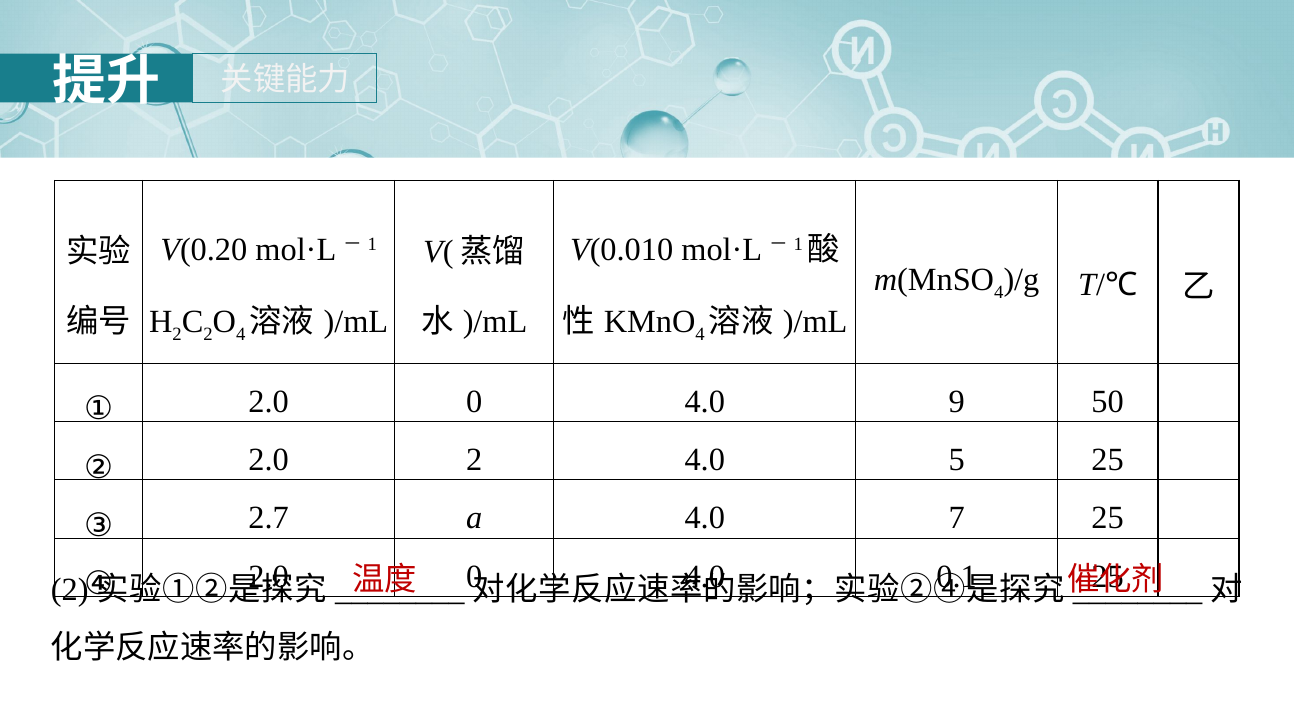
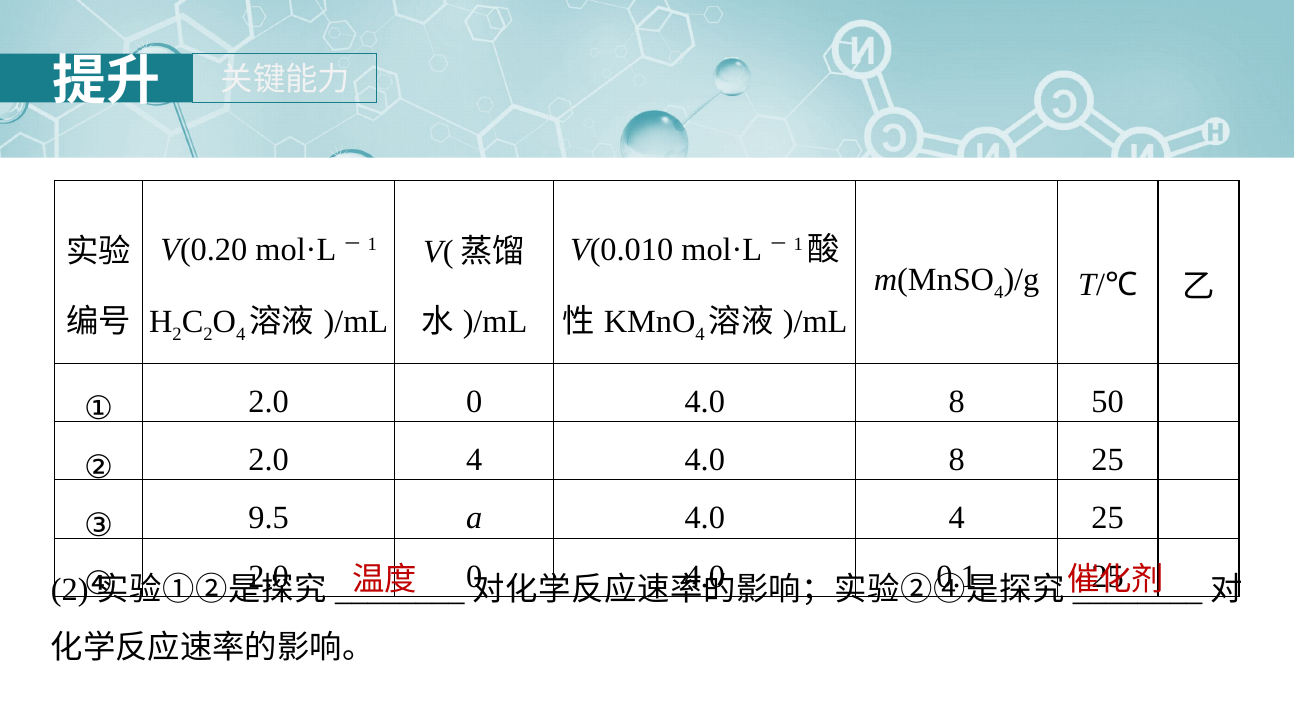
0 4.0 9: 9 -> 8
2.0 2: 2 -> 4
5 at (957, 460): 5 -> 8
2.7: 2.7 -> 9.5
4.0 7: 7 -> 4
